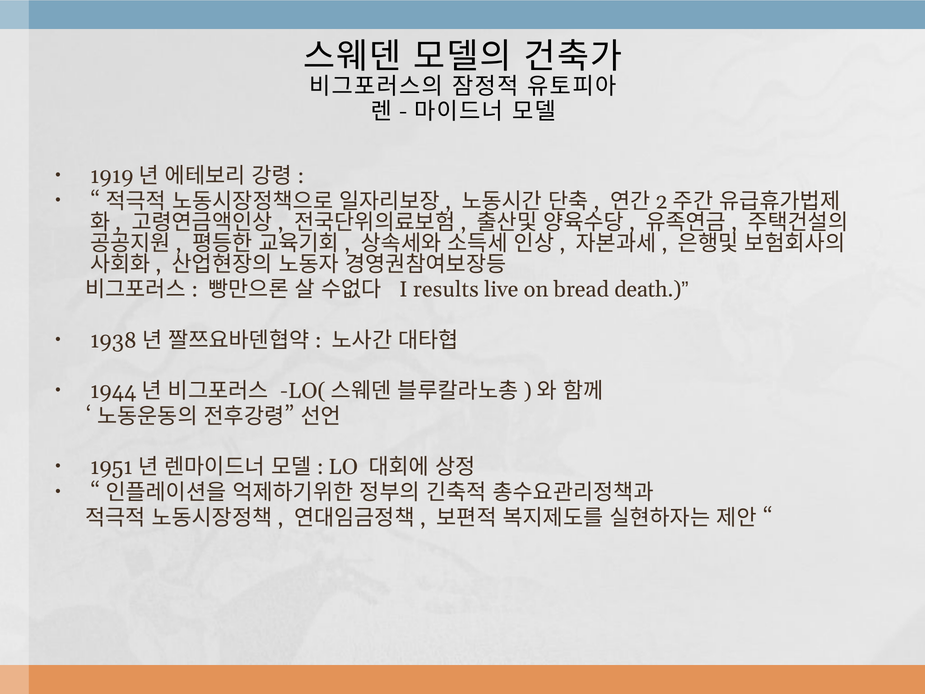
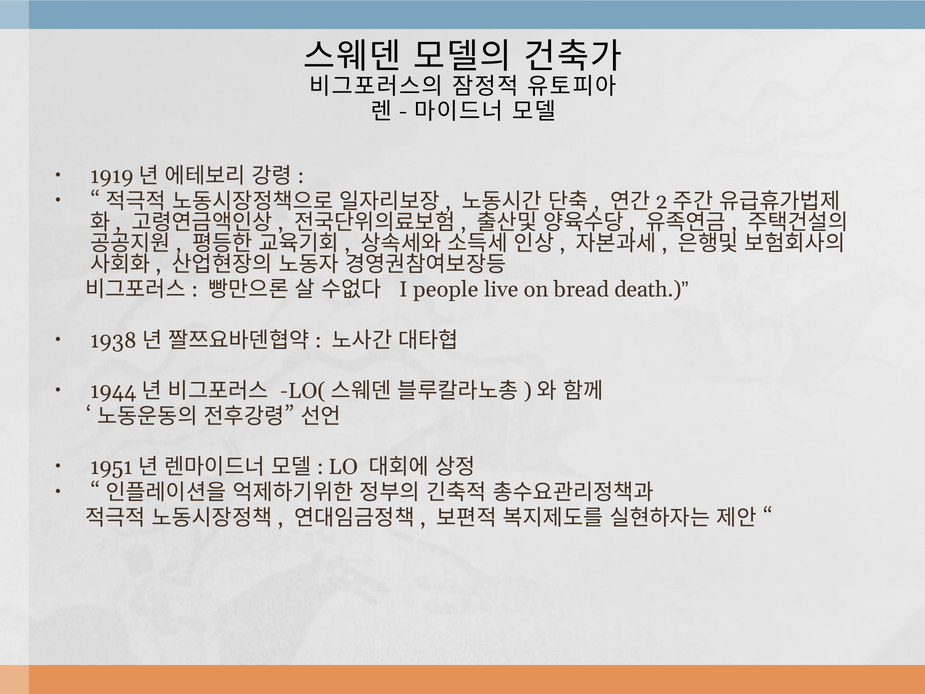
results: results -> people
